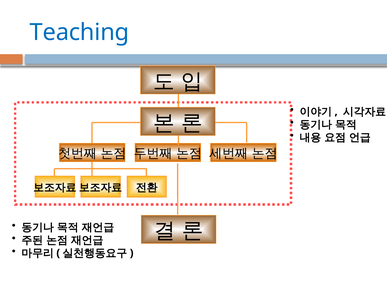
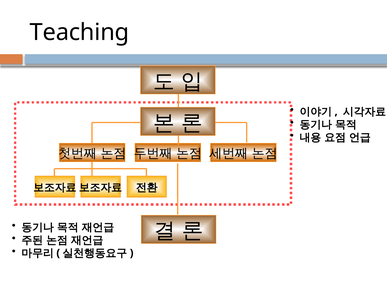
Teaching colour: blue -> black
